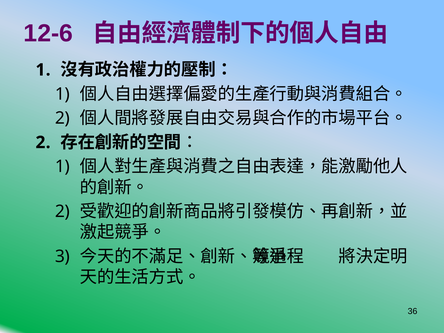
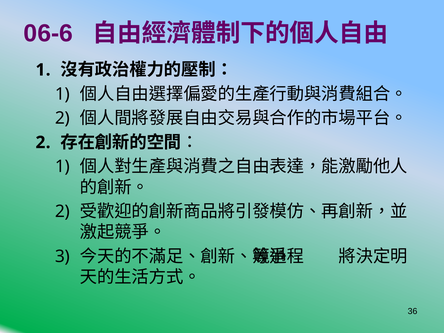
12-6: 12-6 -> 06-6
